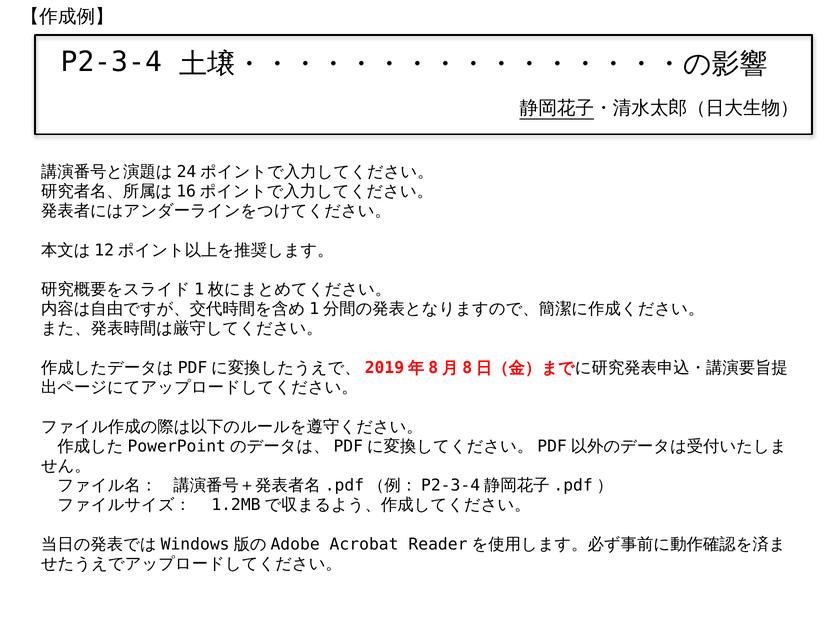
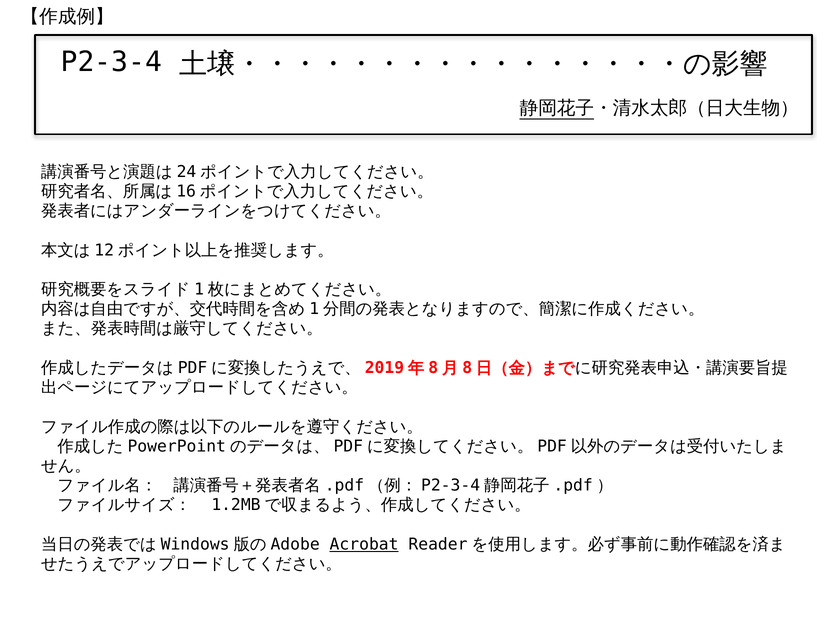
Acrobat underline: none -> present
